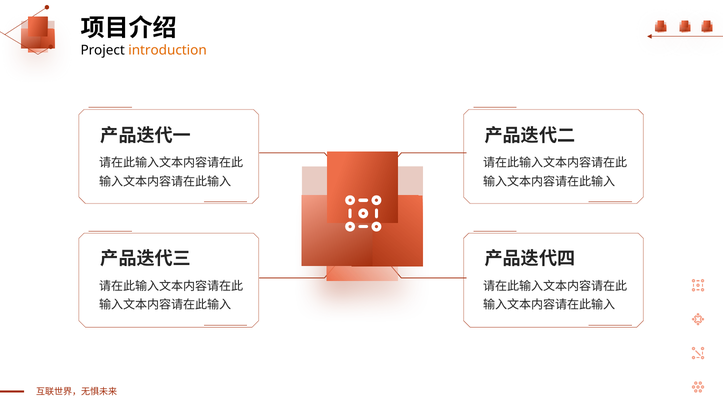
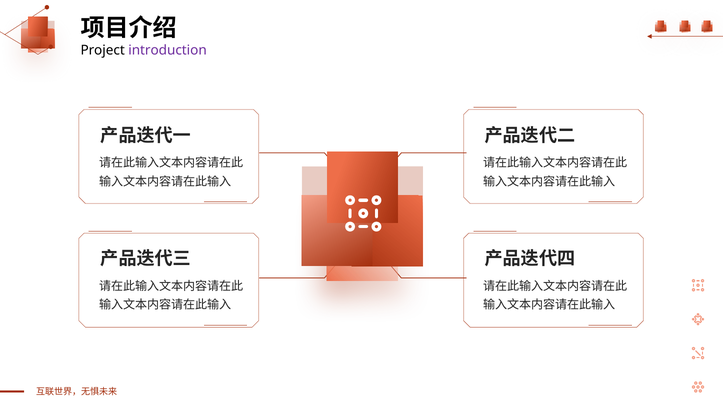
introduction colour: orange -> purple
